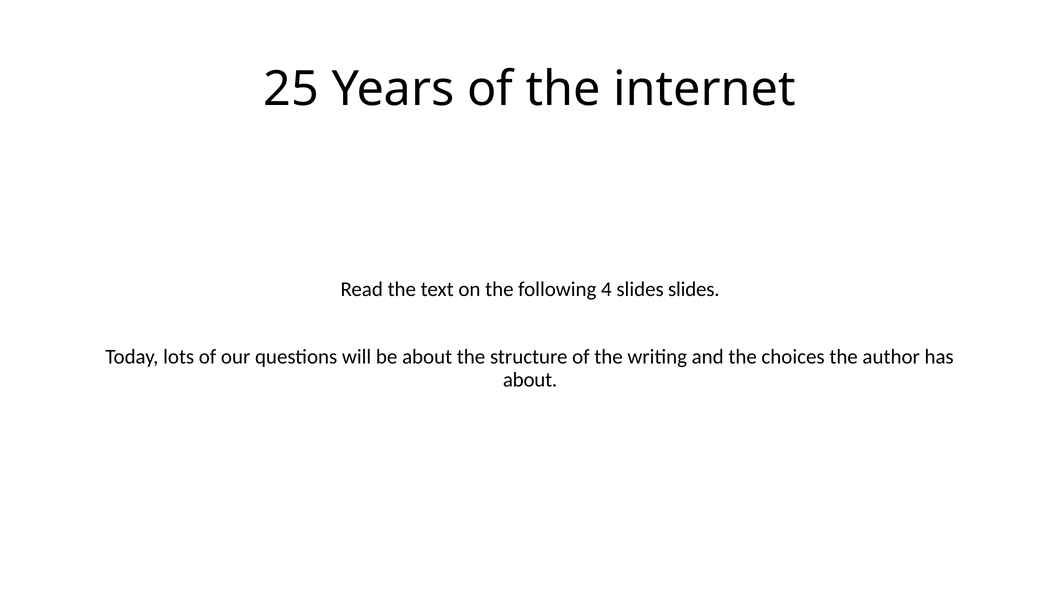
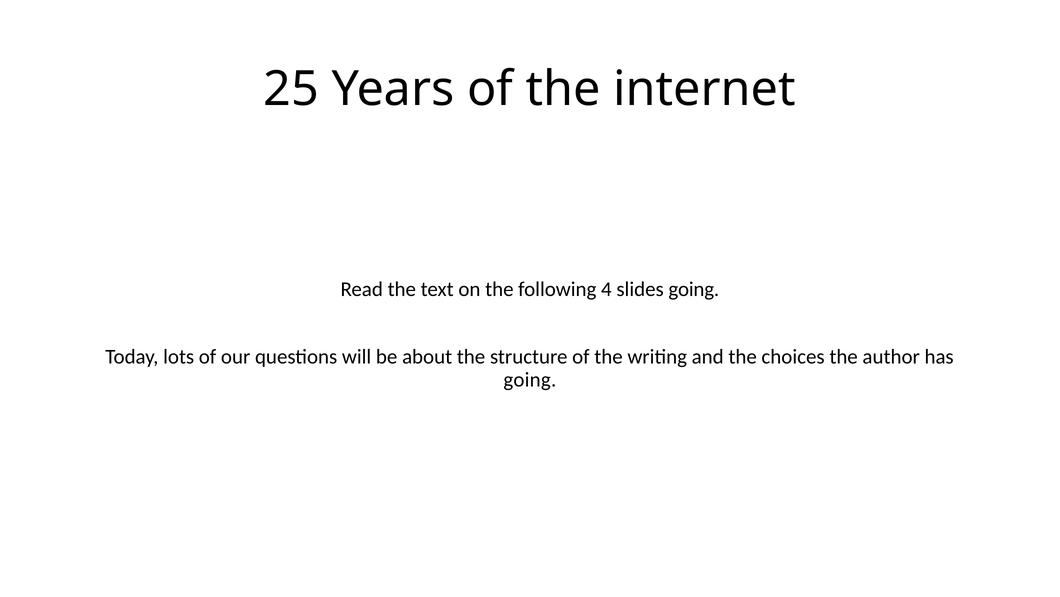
slides slides: slides -> going
about at (530, 379): about -> going
